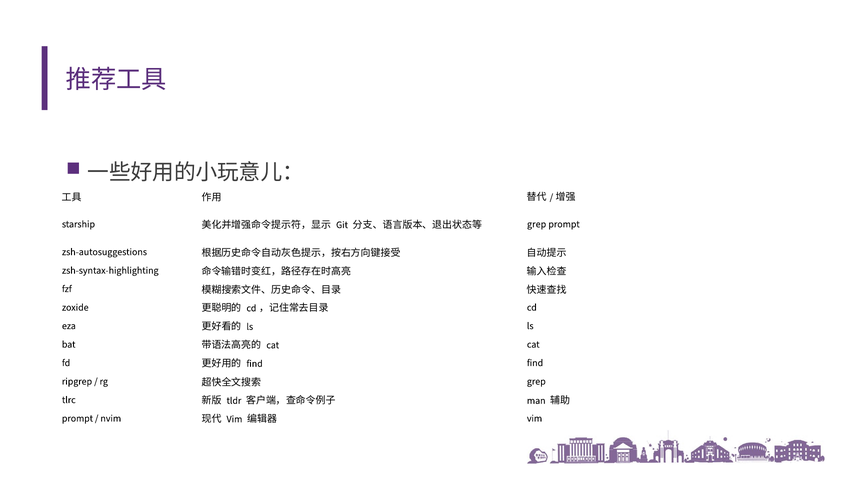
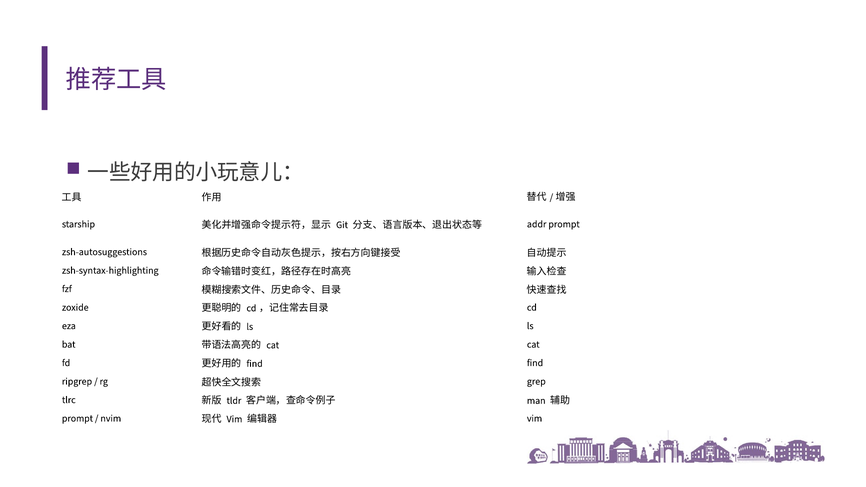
grep at (537, 224): grep -> addr
